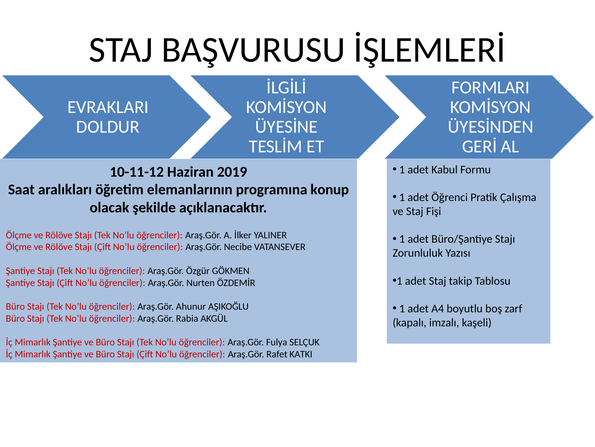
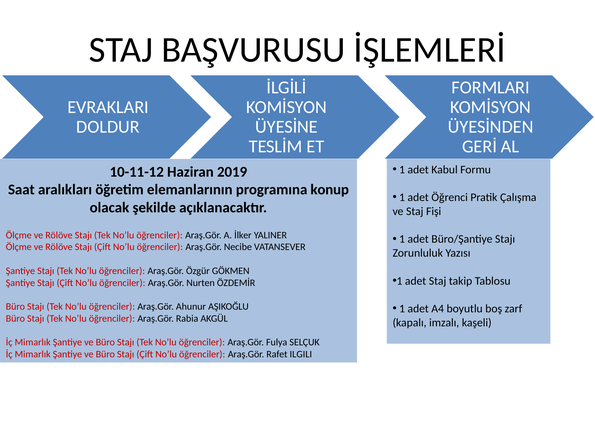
KATKI: KATKI -> ILGILI
